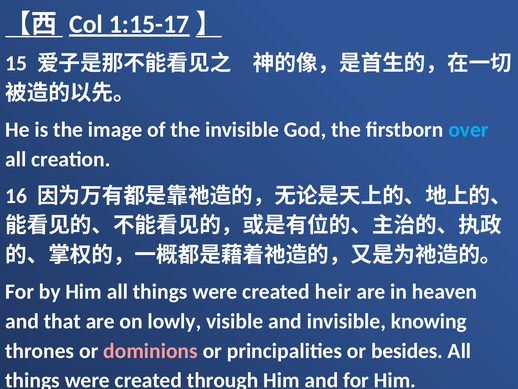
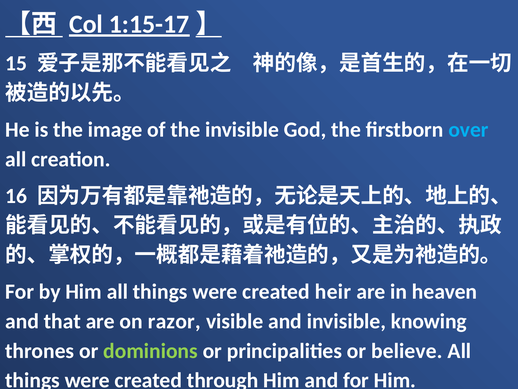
lowly: lowly -> razor
dominions colour: pink -> light green
besides: besides -> believe
